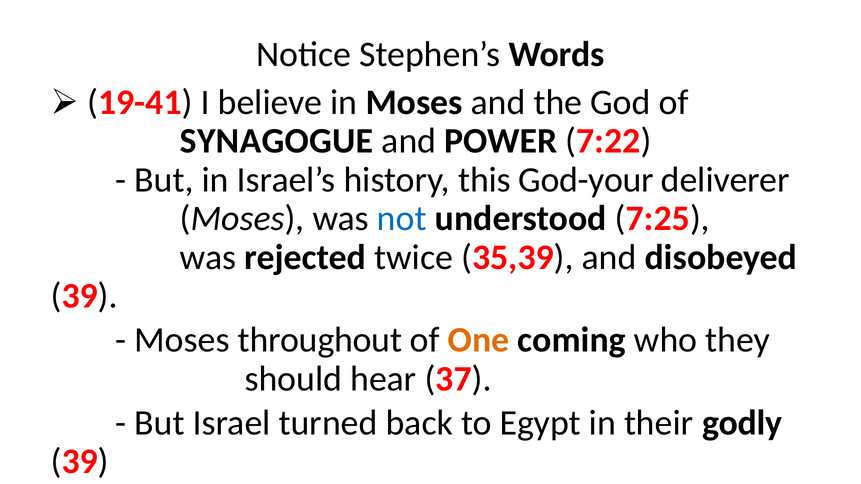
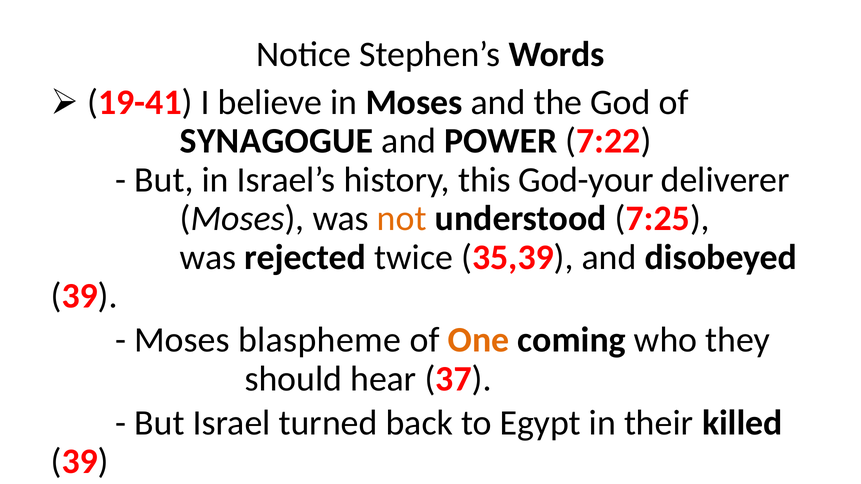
not colour: blue -> orange
throughout: throughout -> blaspheme
godly: godly -> killed
